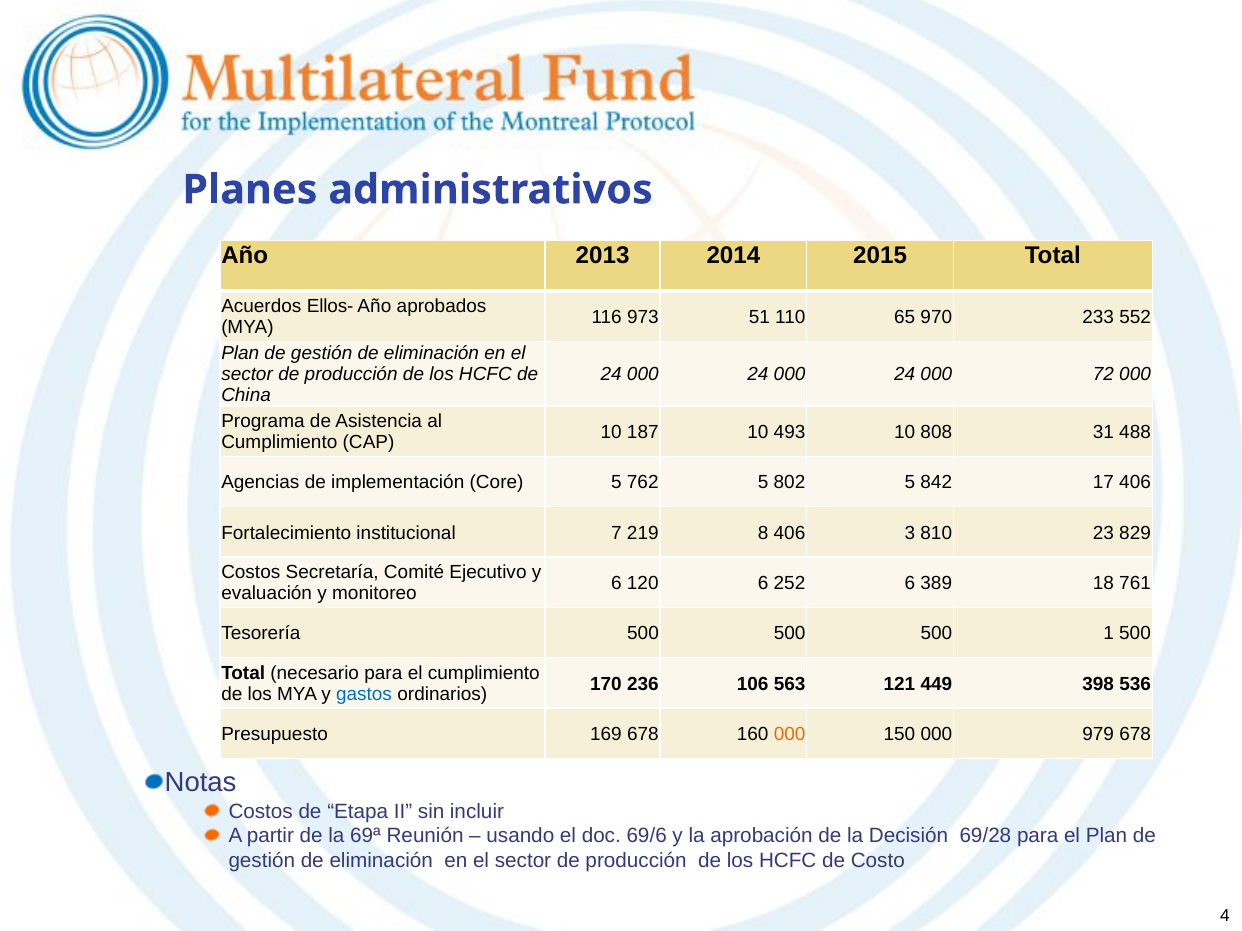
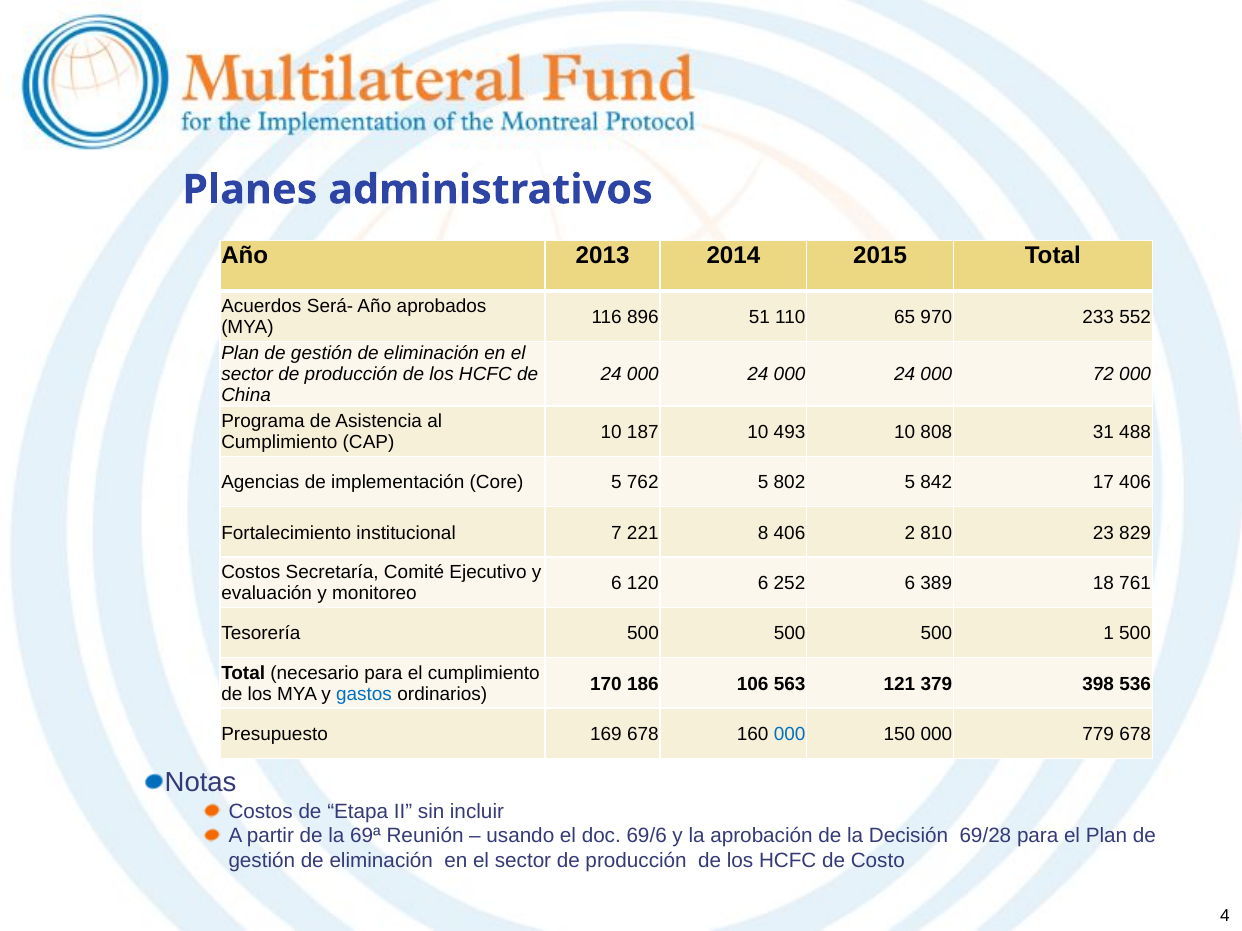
Ellos-: Ellos- -> Será-
973: 973 -> 896
219: 219 -> 221
3: 3 -> 2
236: 236 -> 186
449: 449 -> 379
000 at (790, 735) colour: orange -> blue
979: 979 -> 779
